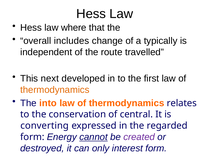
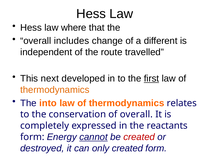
typically: typically -> different
first underline: none -> present
of central: central -> overall
converting: converting -> completely
regarded: regarded -> reactants
created at (139, 137) colour: purple -> red
only interest: interest -> created
